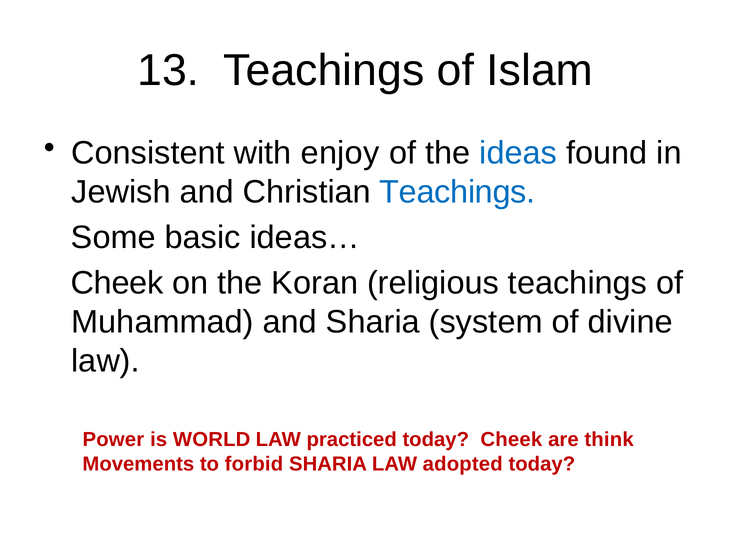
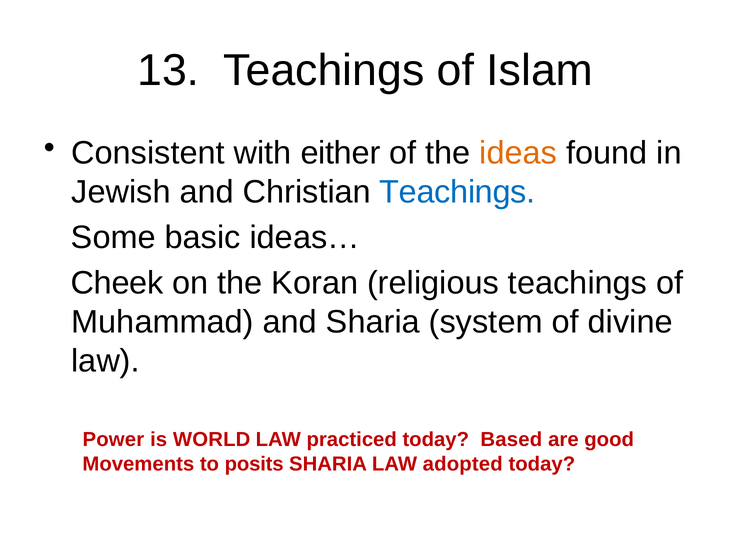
enjoy: enjoy -> either
ideas colour: blue -> orange
today Cheek: Cheek -> Based
think: think -> good
forbid: forbid -> posits
